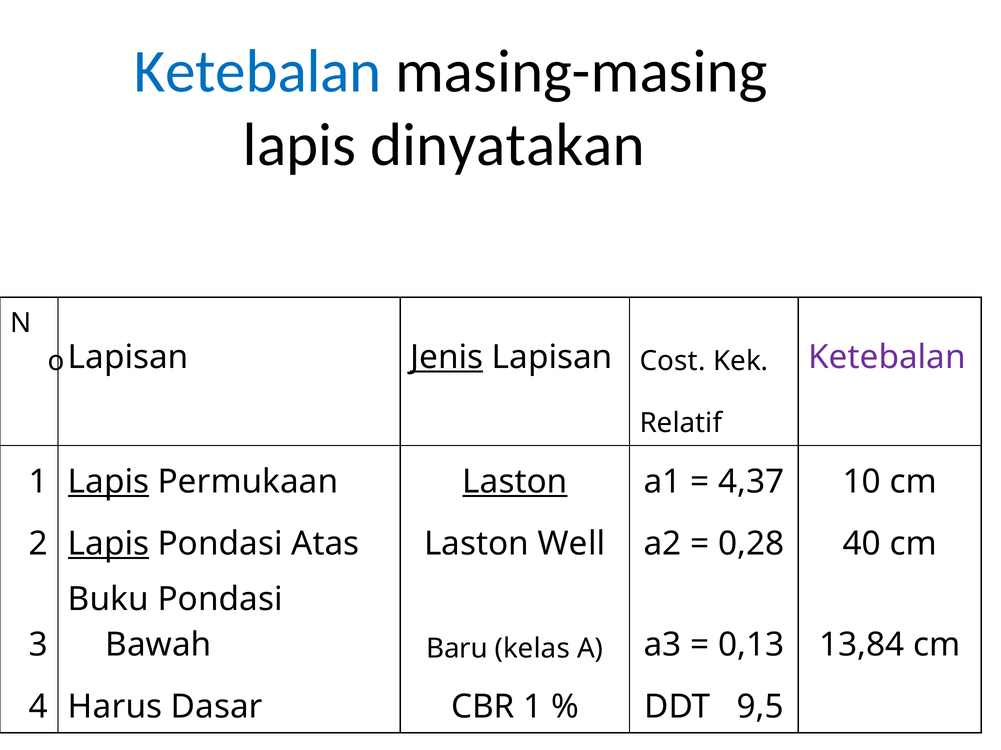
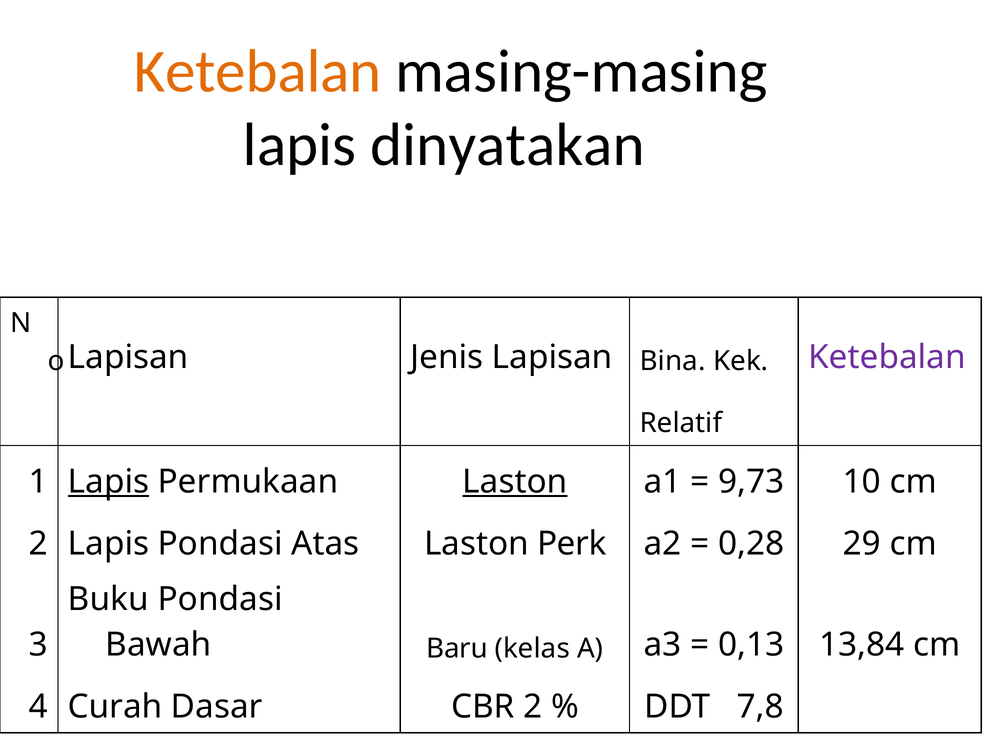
Ketebalan at (258, 72) colour: blue -> orange
Jenis underline: present -> none
Cost: Cost -> Bina
4,37: 4,37 -> 9,73
Lapis at (108, 544) underline: present -> none
Well: Well -> Perk
40: 40 -> 29
Harus: Harus -> Curah
CBR 1: 1 -> 2
9,5: 9,5 -> 7,8
